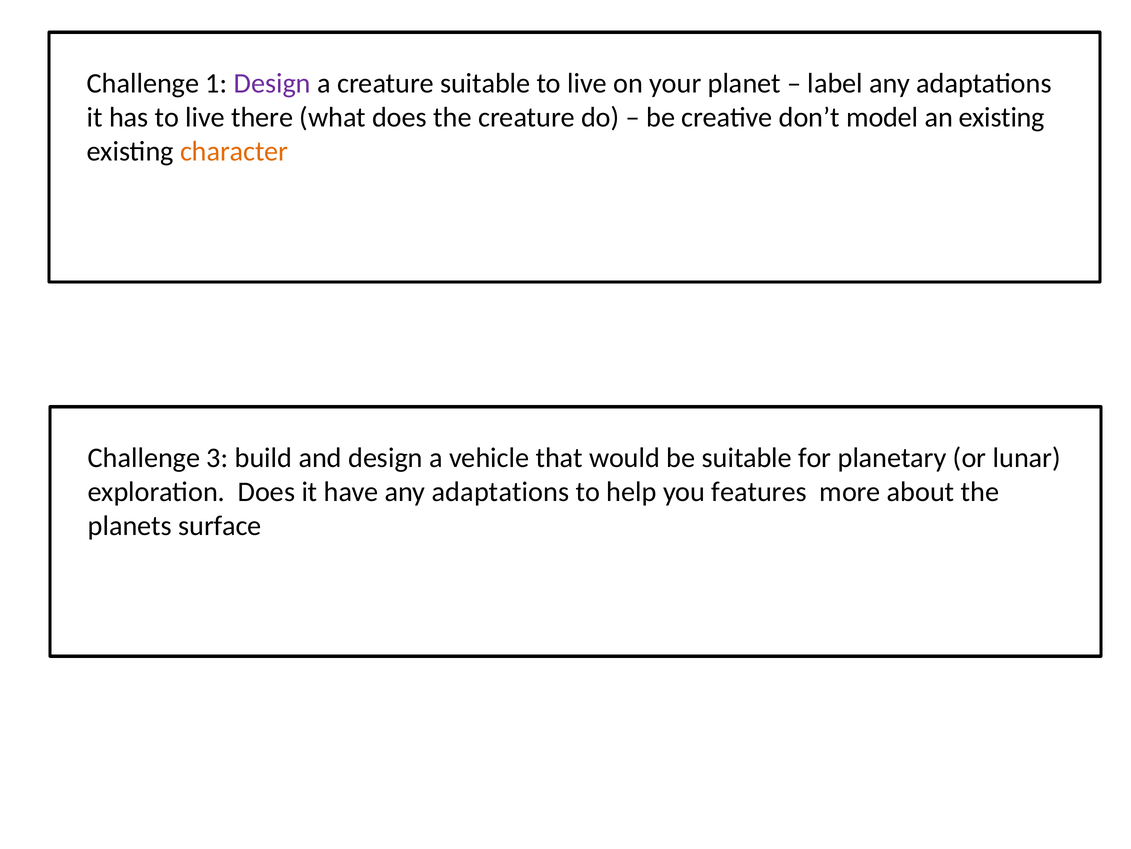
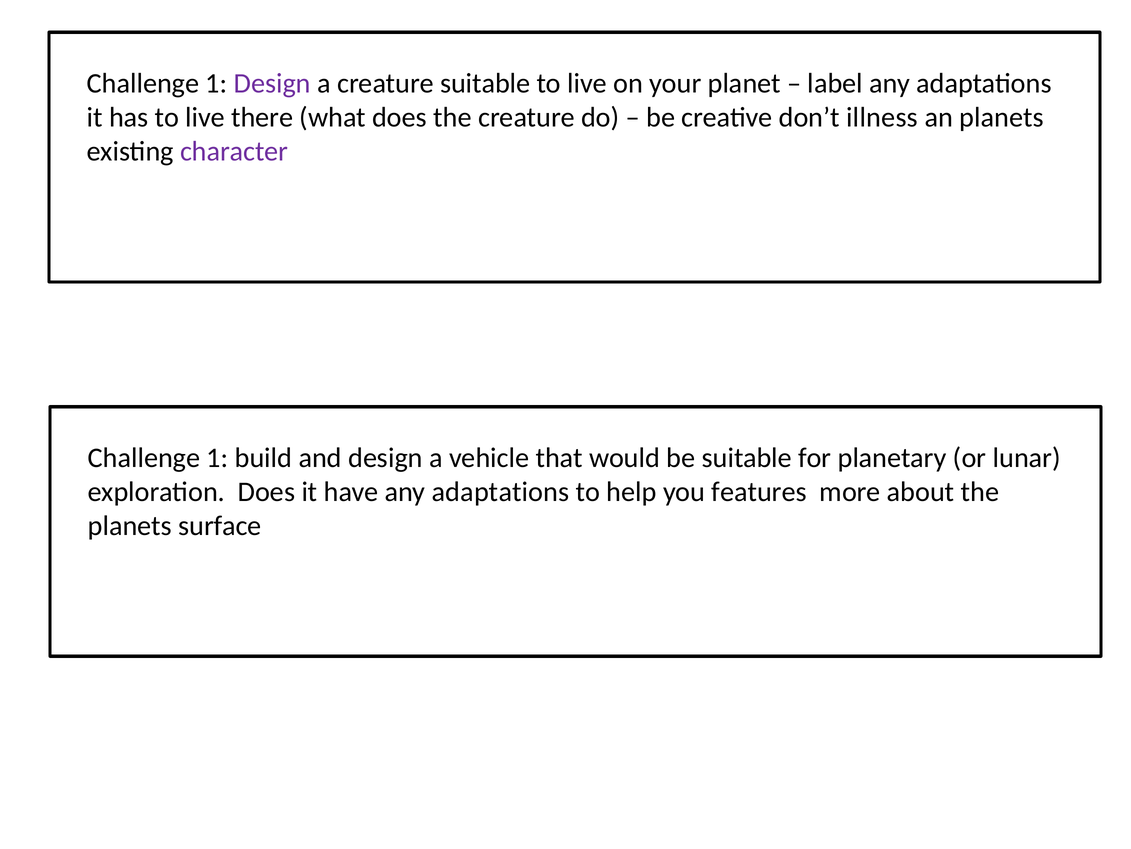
model: model -> illness
an existing: existing -> planets
character colour: orange -> purple
3 at (217, 457): 3 -> 1
